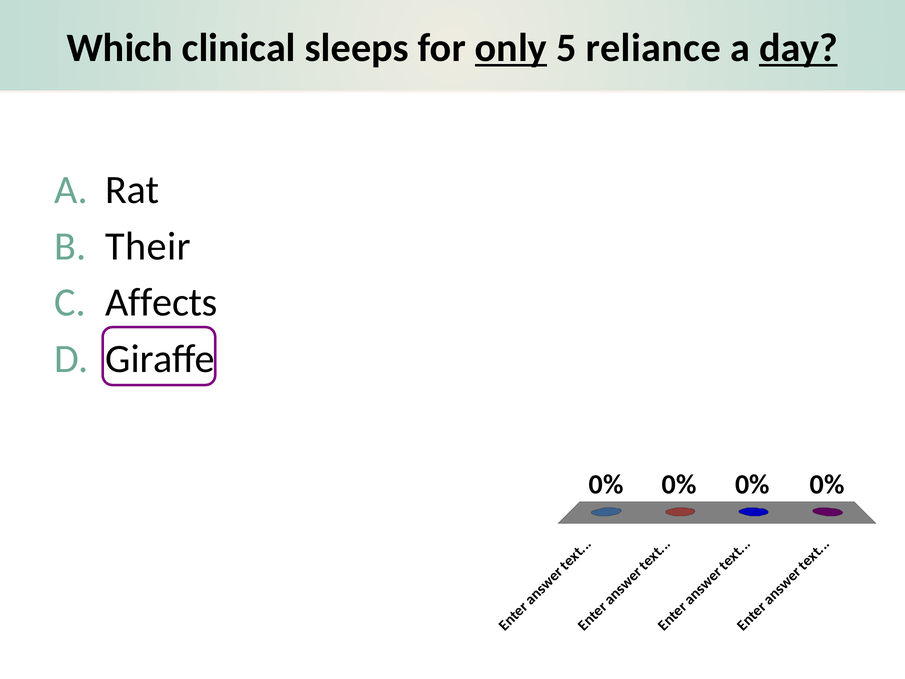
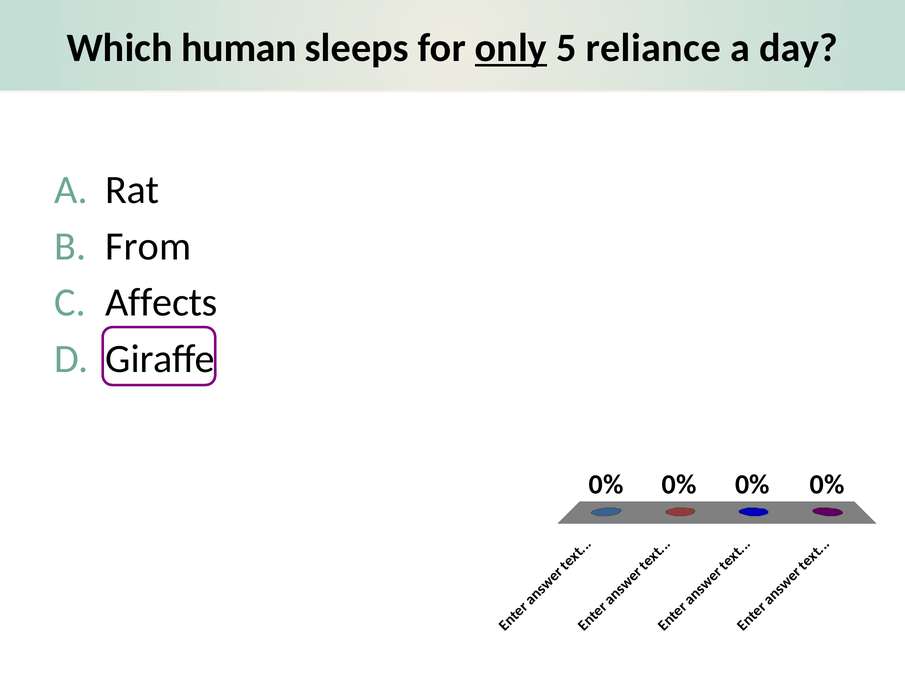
clinical: clinical -> human
day underline: present -> none
Their: Their -> From
